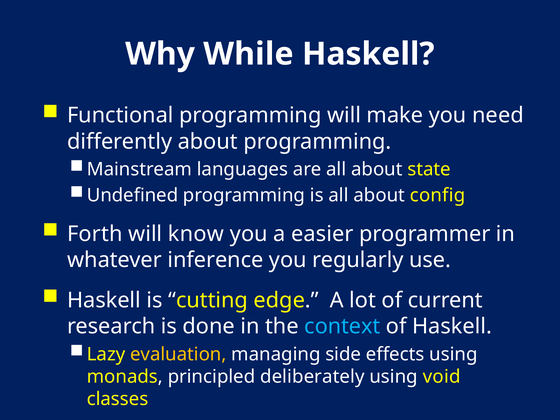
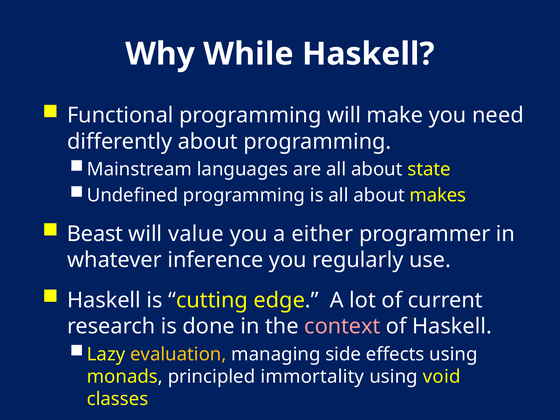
config: config -> makes
Forth: Forth -> Beast
know: know -> value
easier: easier -> either
context colour: light blue -> pink
deliberately: deliberately -> immortality
